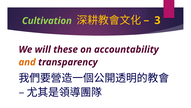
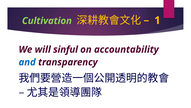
3: 3 -> 1
these: these -> sinful
and colour: orange -> blue
